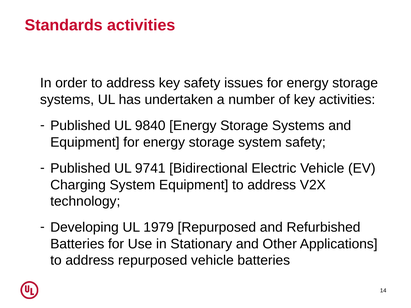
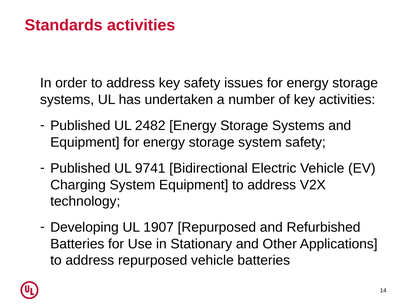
9840: 9840 -> 2482
1979: 1979 -> 1907
